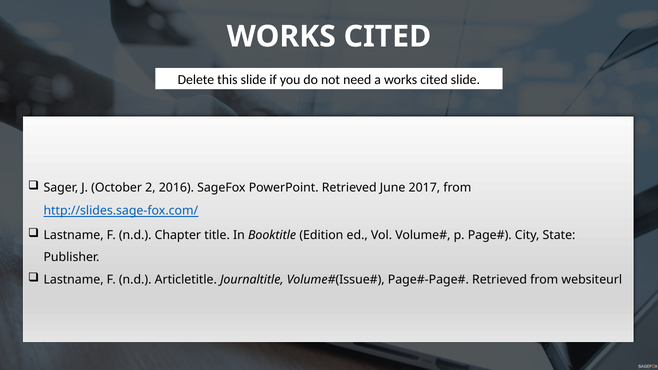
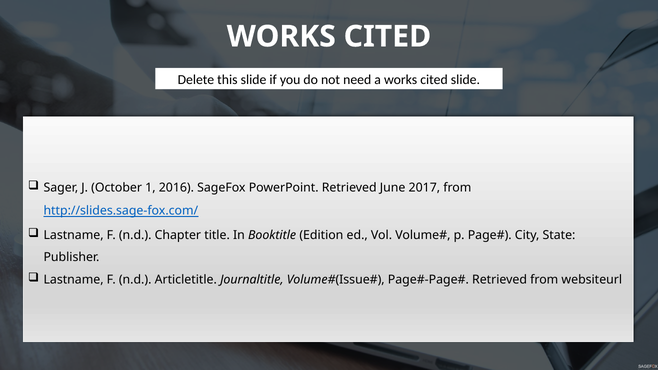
2: 2 -> 1
